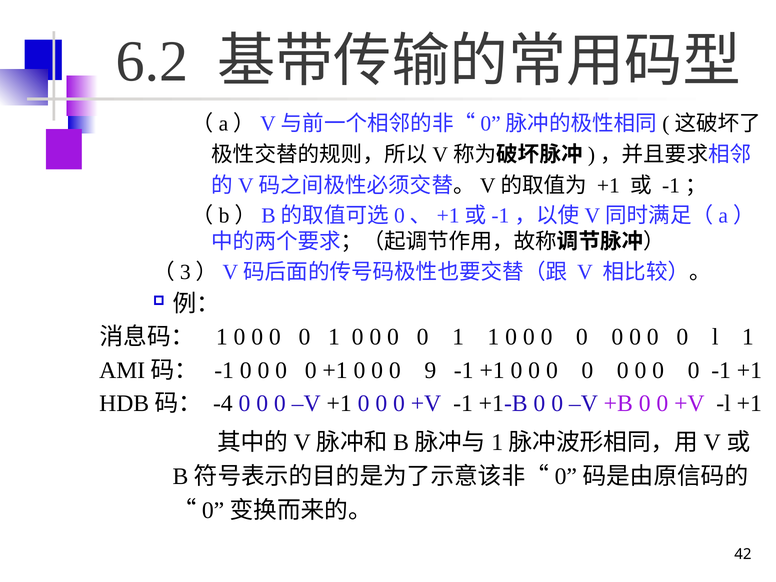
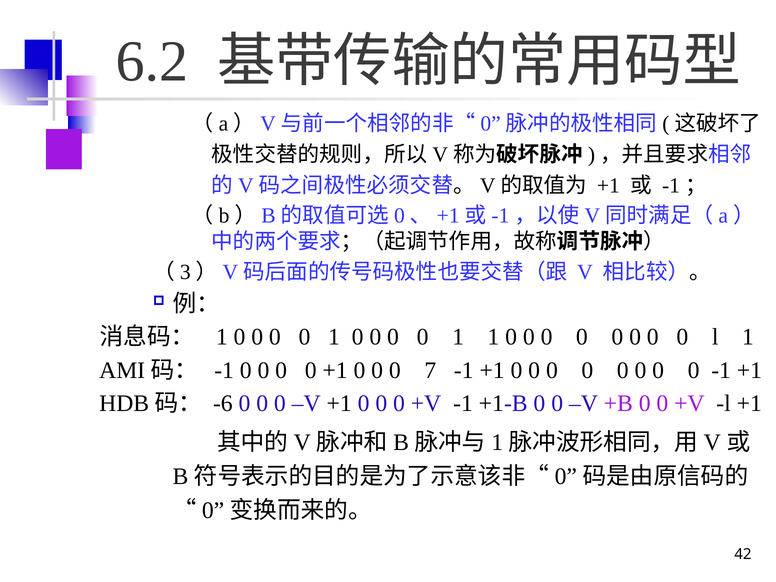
9: 9 -> 7
-4: -4 -> -6
